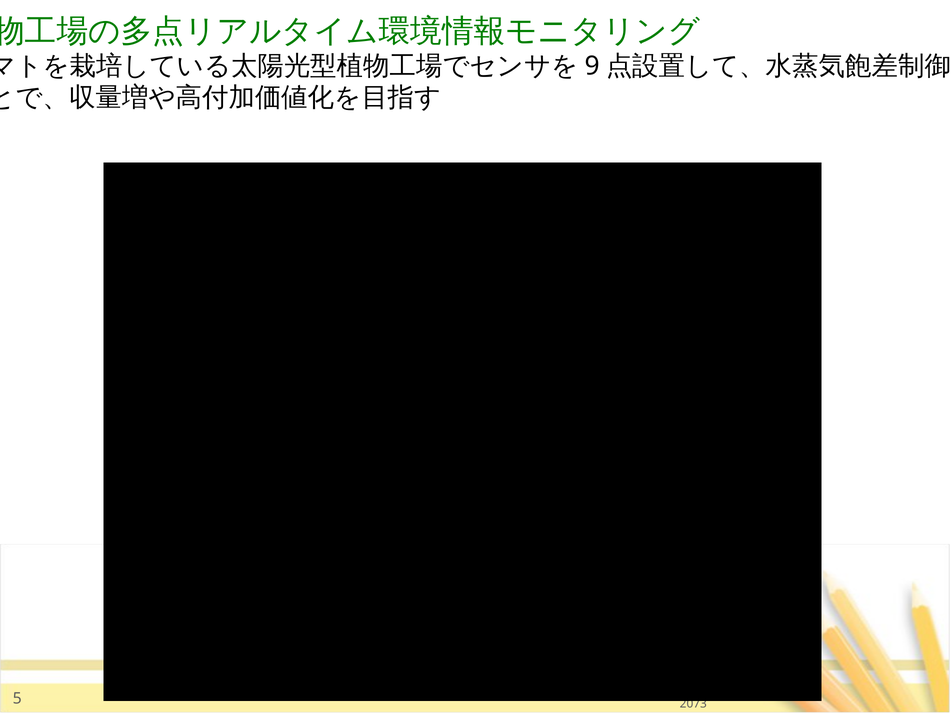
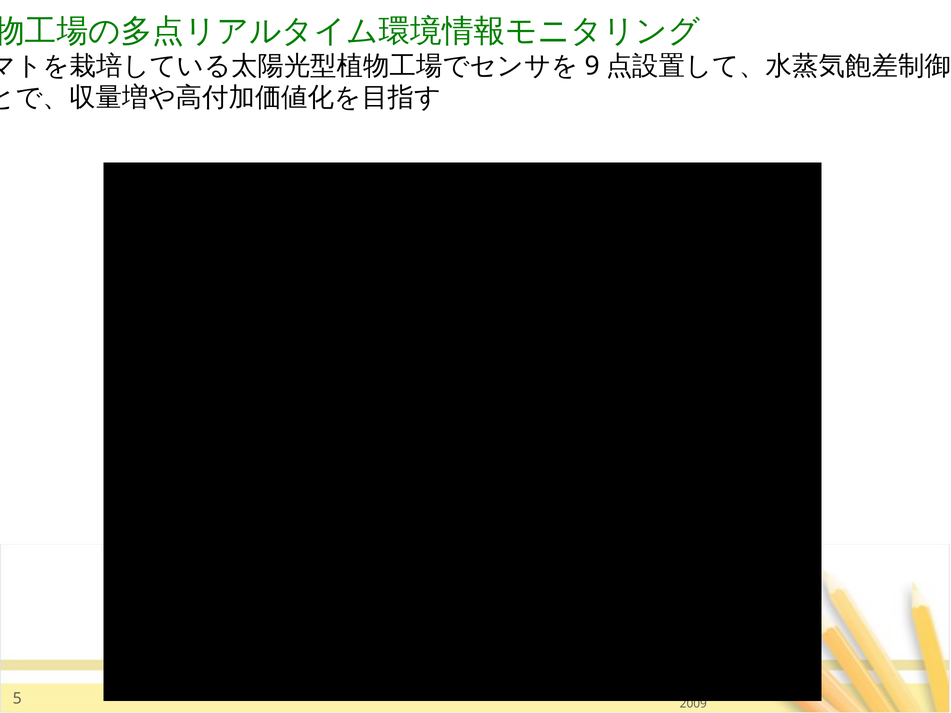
2073: 2073 -> 2009
